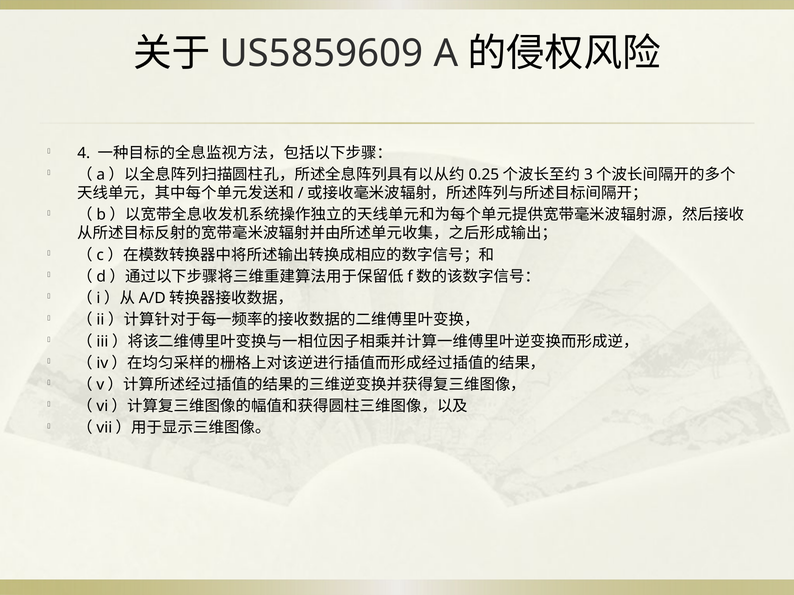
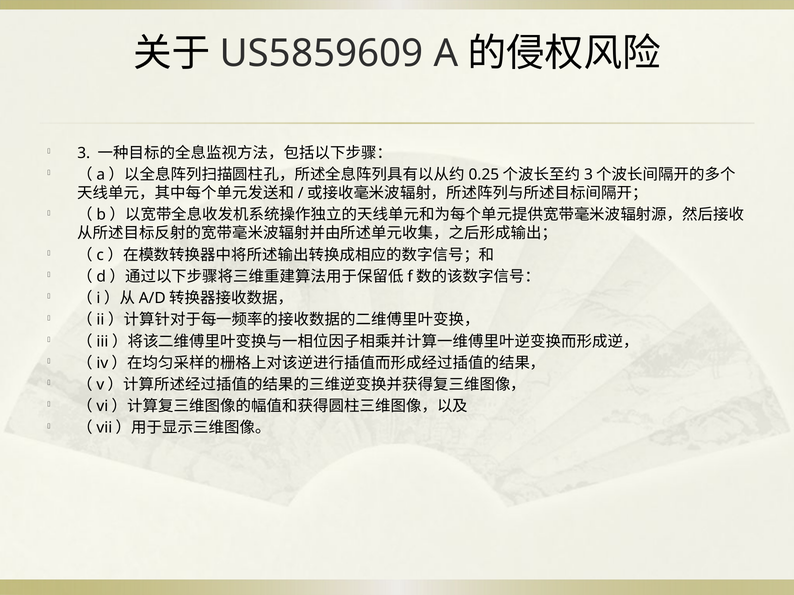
4: 4 -> 3
